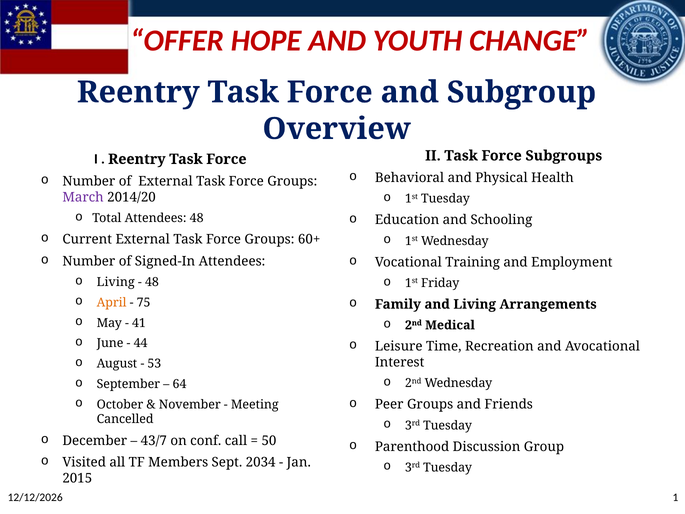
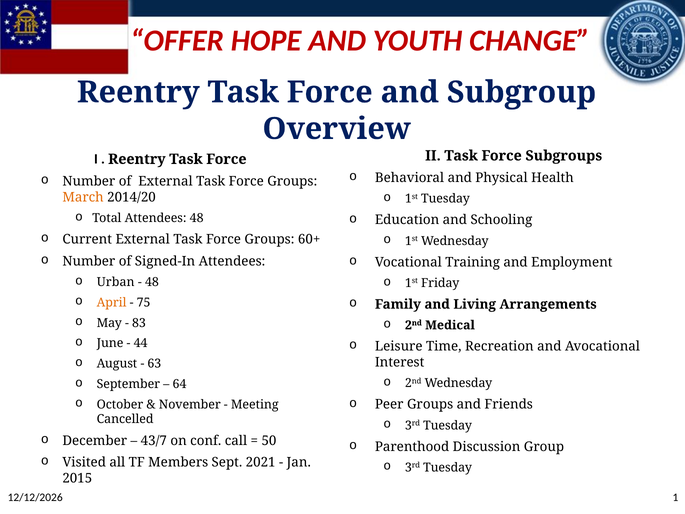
March colour: purple -> orange
Living at (116, 282): Living -> Urban
41: 41 -> 83
53: 53 -> 63
2034: 2034 -> 2021
